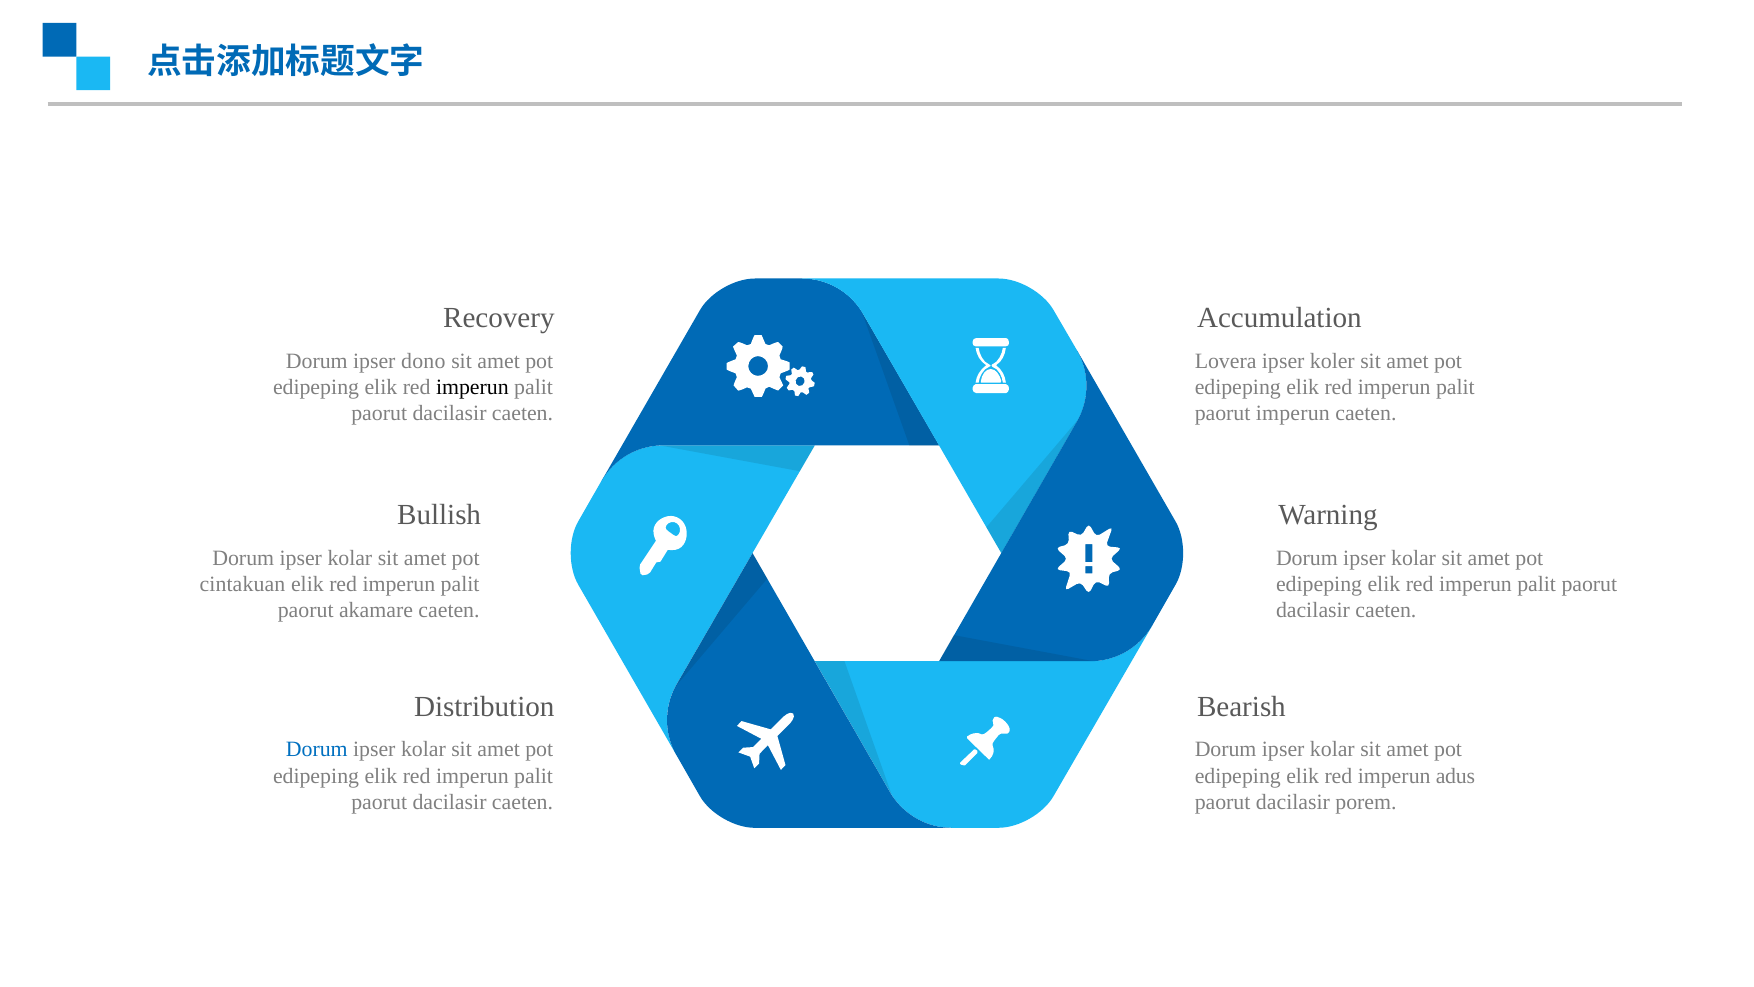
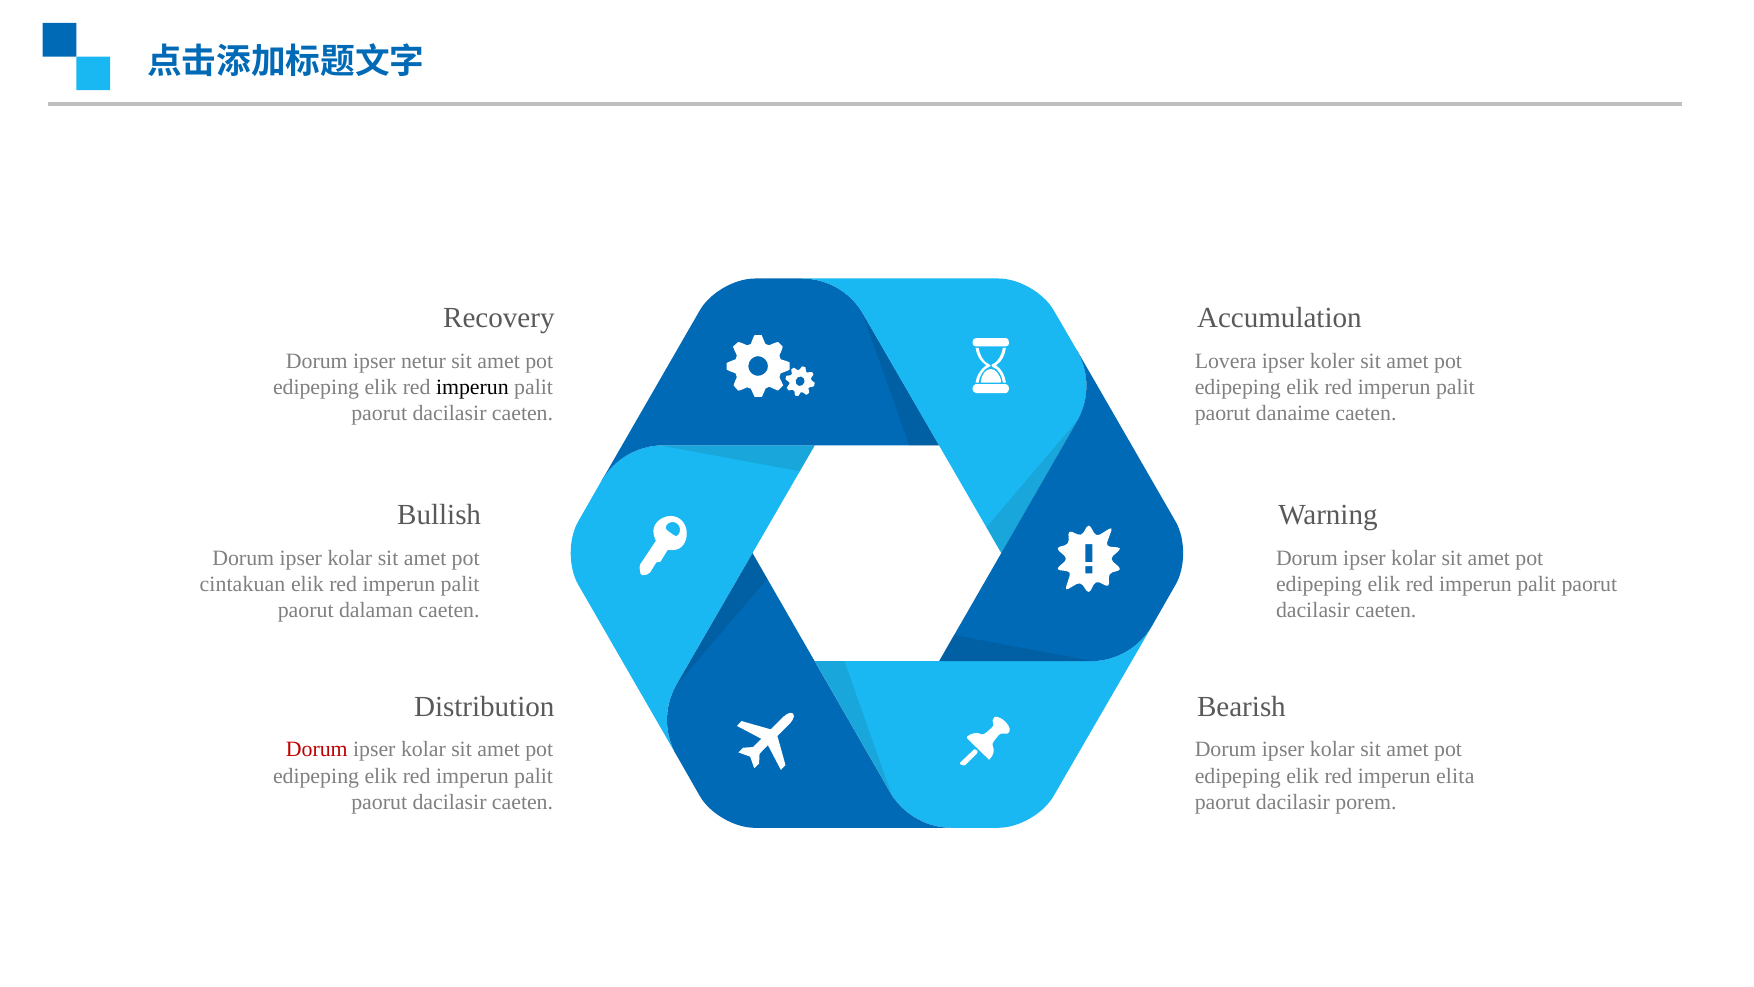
dono: dono -> netur
paorut imperun: imperun -> danaime
akamare: akamare -> dalaman
Dorum at (317, 749) colour: blue -> red
adus: adus -> elita
